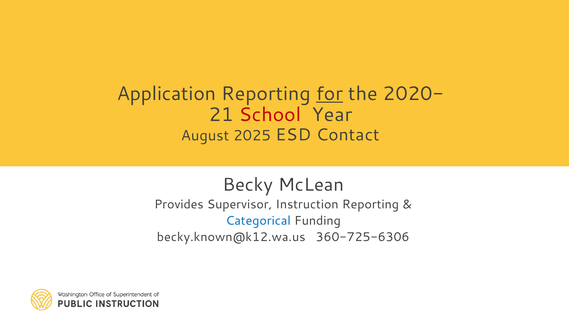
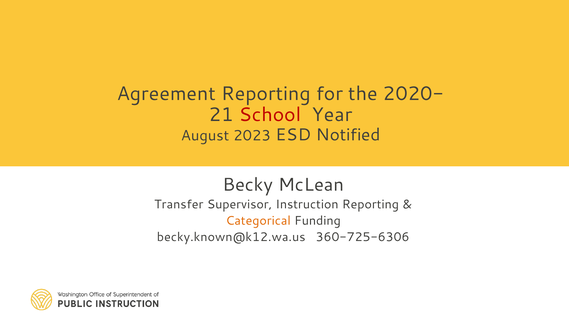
Application: Application -> Agreement
for underline: present -> none
2025: 2025 -> 2023
Contact: Contact -> Notified
Provides: Provides -> Transfer
Categorical colour: blue -> orange
